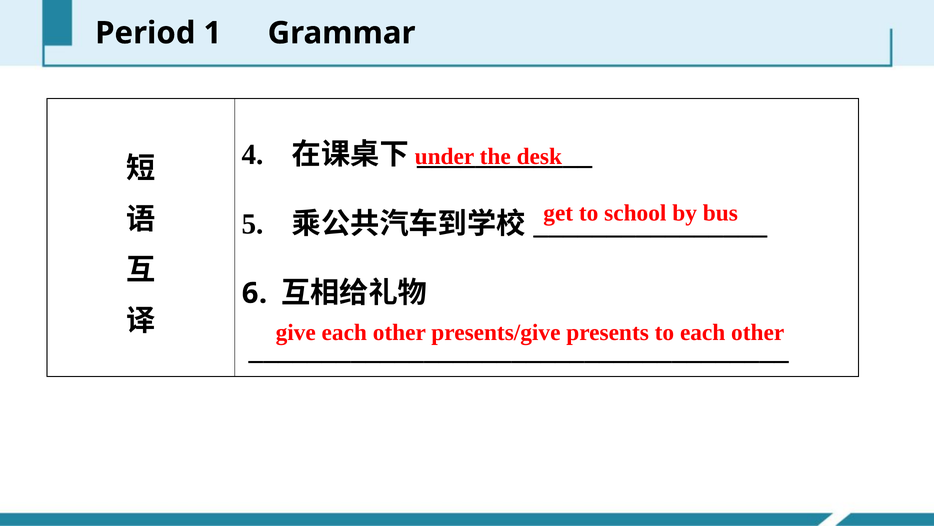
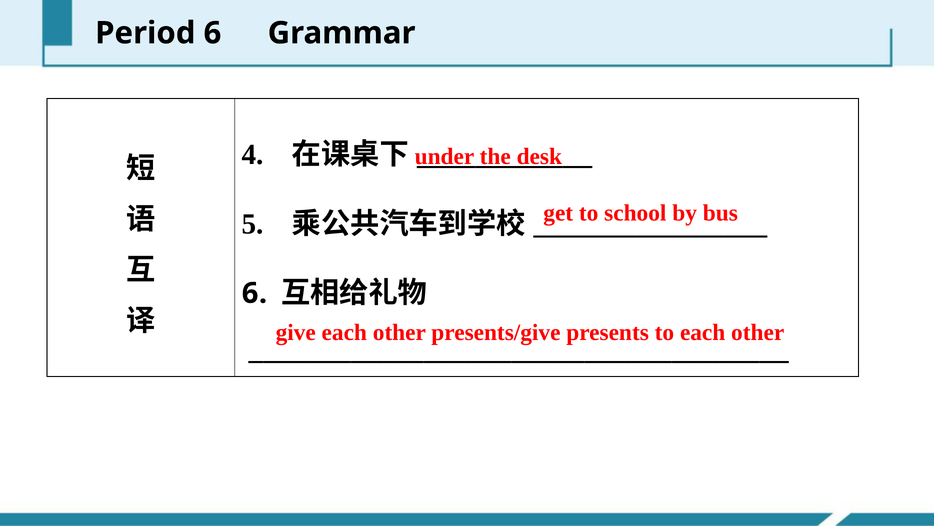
Period 1: 1 -> 6
